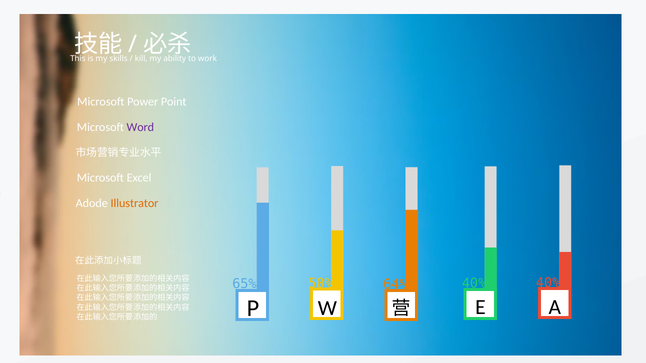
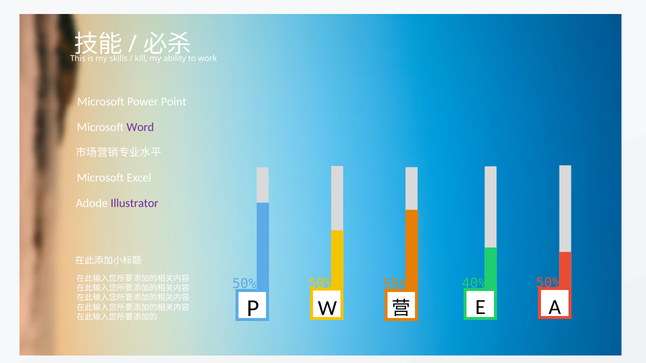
Illustrator colour: orange -> purple
40% 40%: 40% -> 50%
65% at (244, 284): 65% -> 50%
64%: 64% -> 55%
